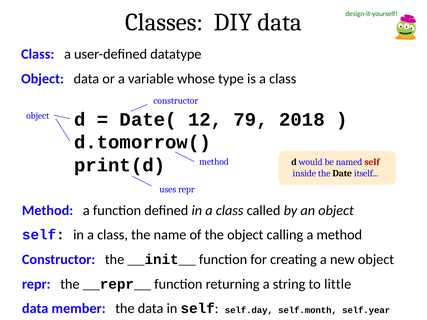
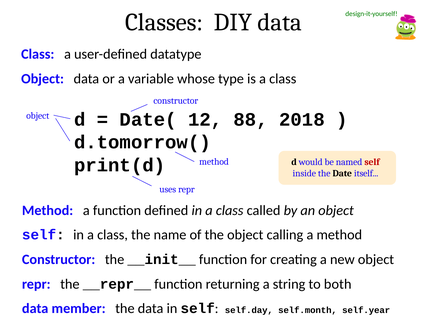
79: 79 -> 88
little: little -> both
